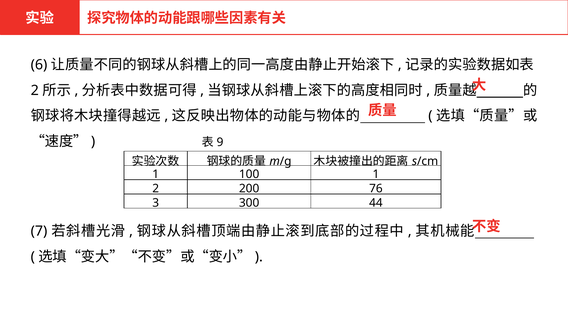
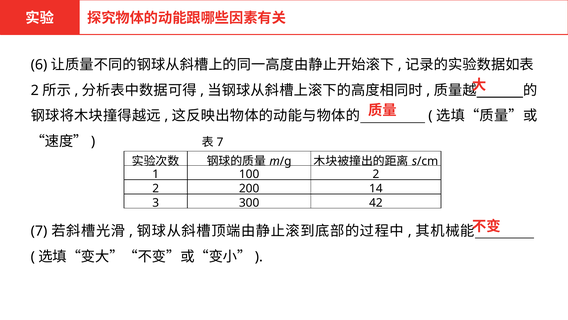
9 at (220, 142): 9 -> 7
100 1: 1 -> 2
76: 76 -> 14
44: 44 -> 42
